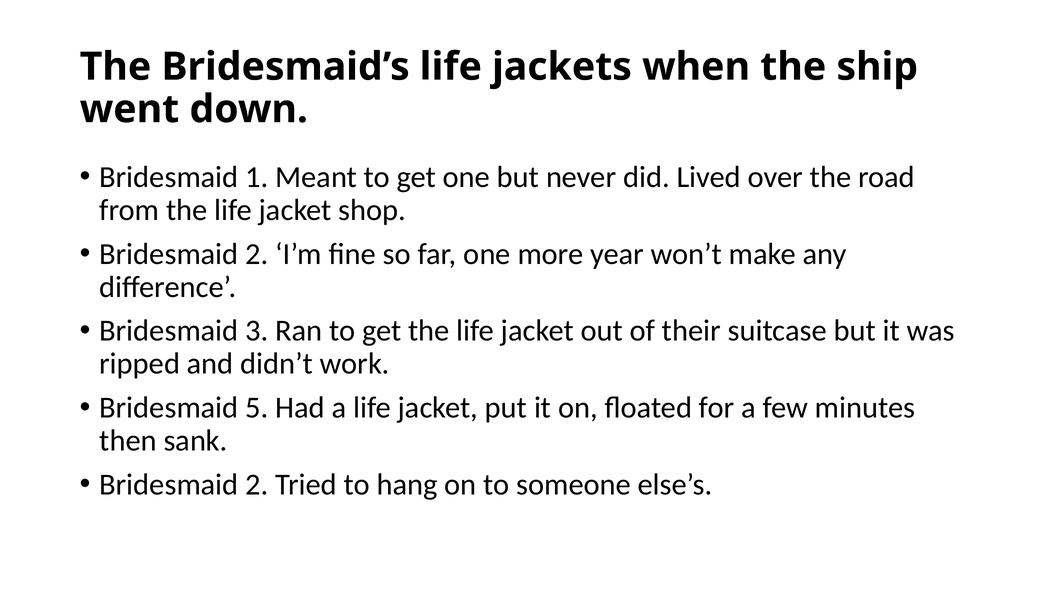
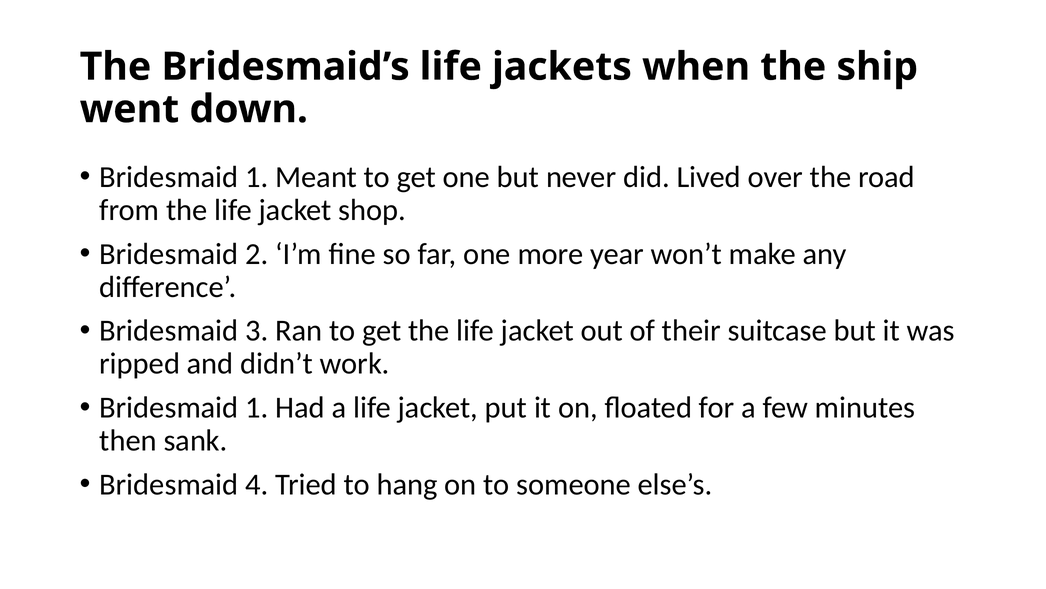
5 at (257, 407): 5 -> 1
2 at (257, 484): 2 -> 4
